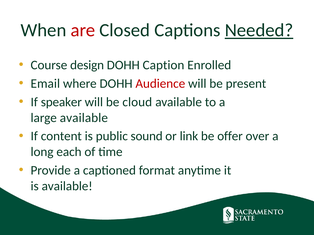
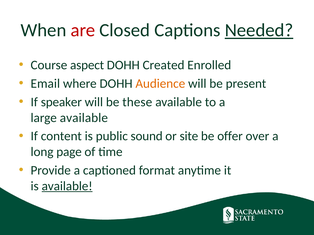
design: design -> aspect
Caption: Caption -> Created
Audience colour: red -> orange
cloud: cloud -> these
link: link -> site
each: each -> page
available at (67, 186) underline: none -> present
